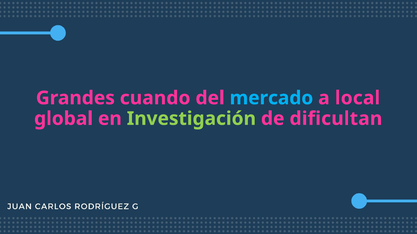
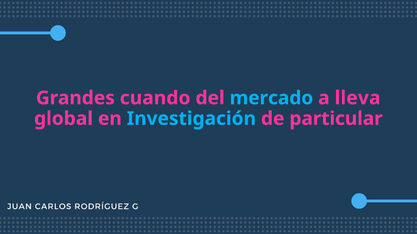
local: local -> lleva
Investigación colour: light green -> light blue
dificultan: dificultan -> particular
